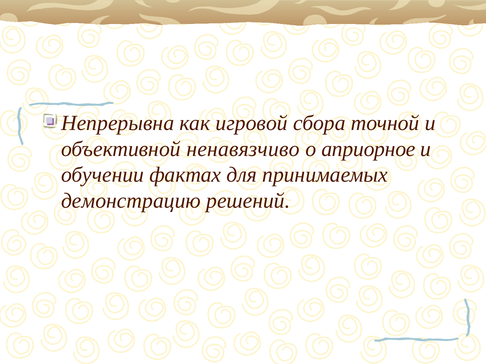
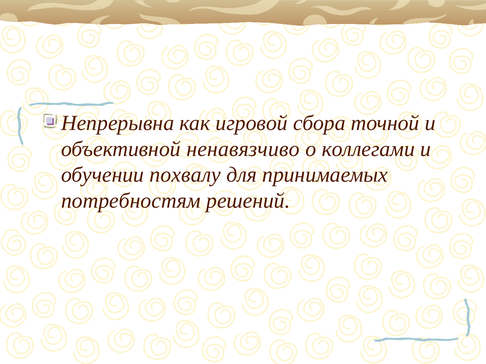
априорное: априорное -> коллегами
фактах: фактах -> похвалу
демонстрацию: демонстрацию -> потребностям
